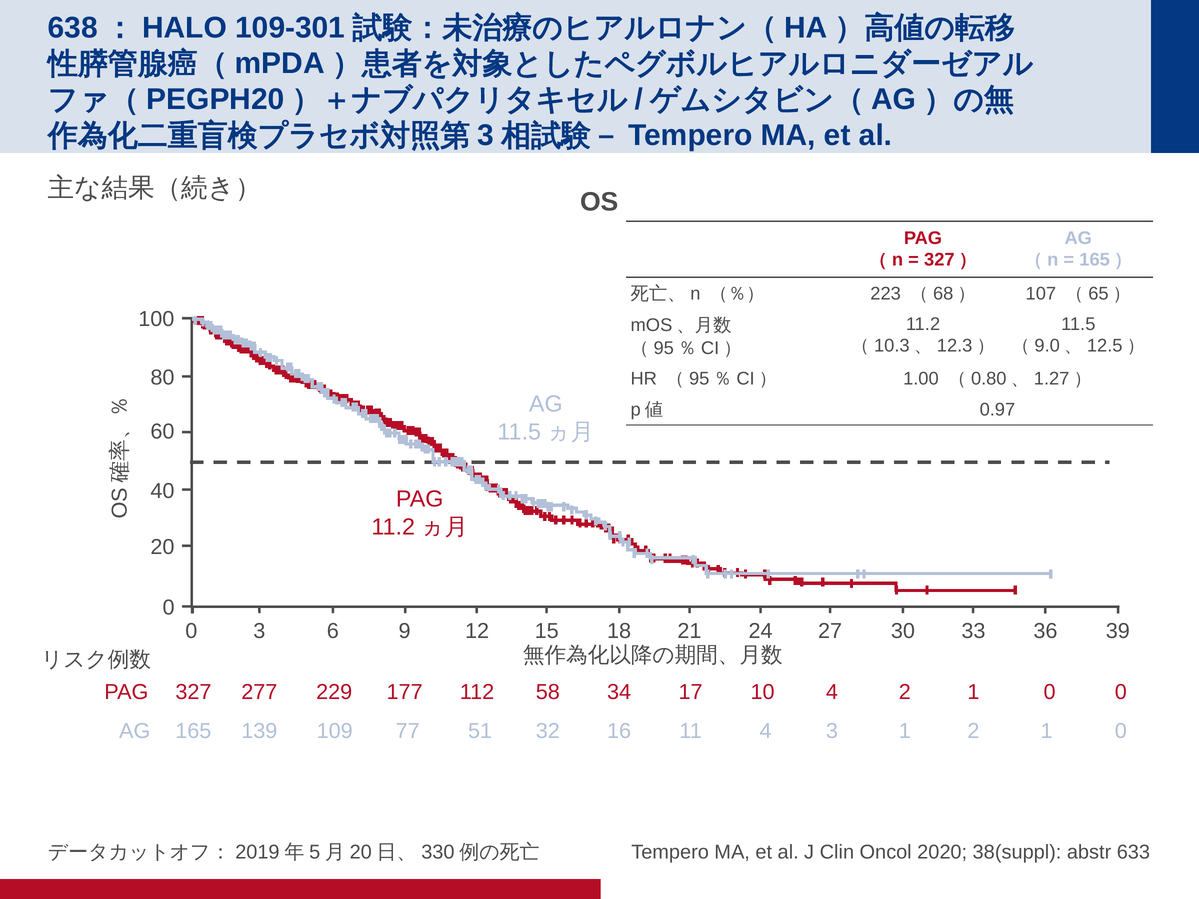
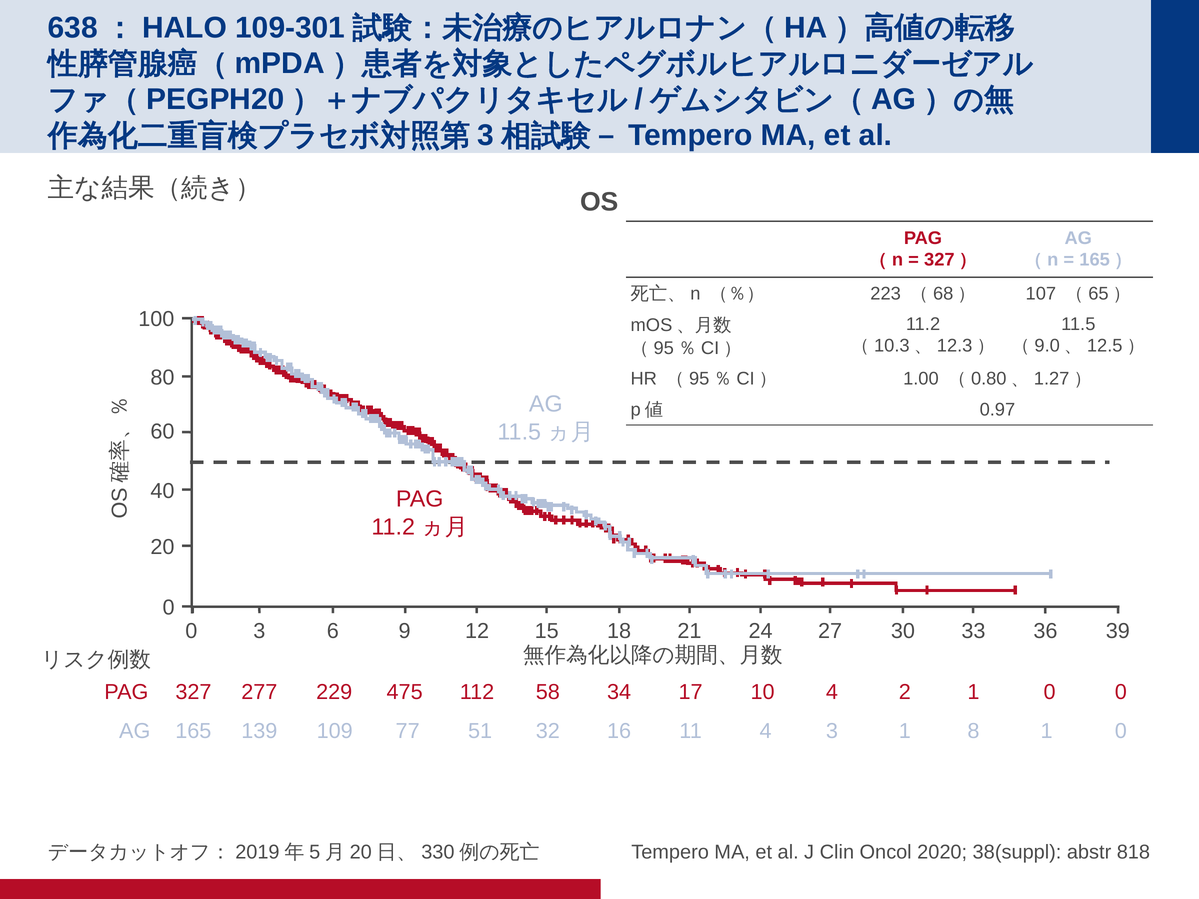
177: 177 -> 475
1 2: 2 -> 8
633: 633 -> 818
